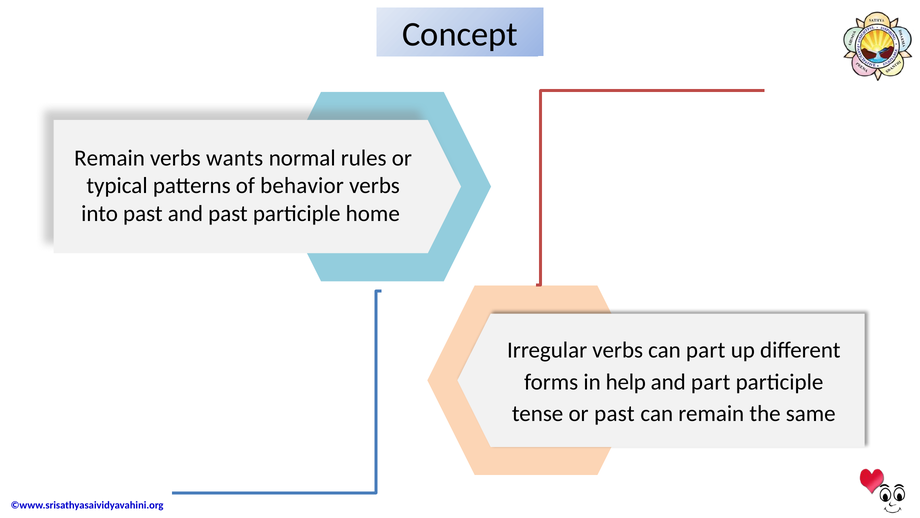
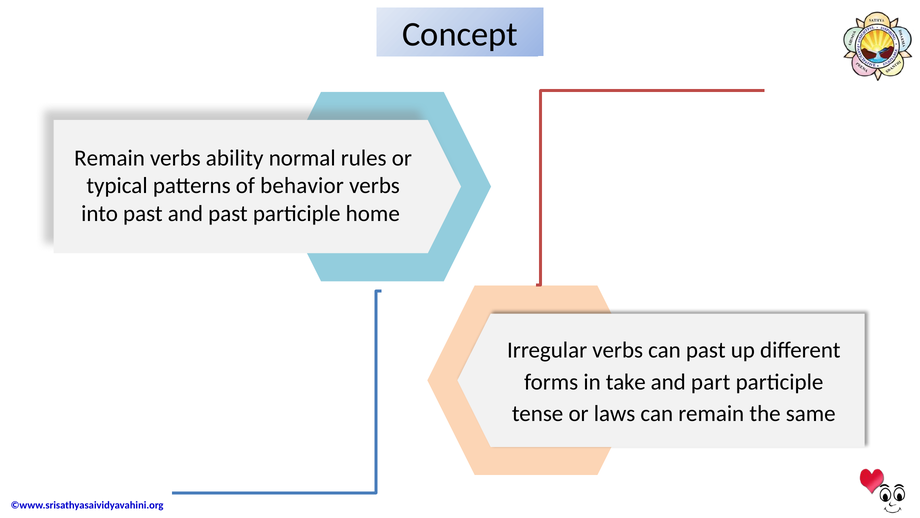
wants: wants -> ability
can part: part -> past
help: help -> take
or past: past -> laws
